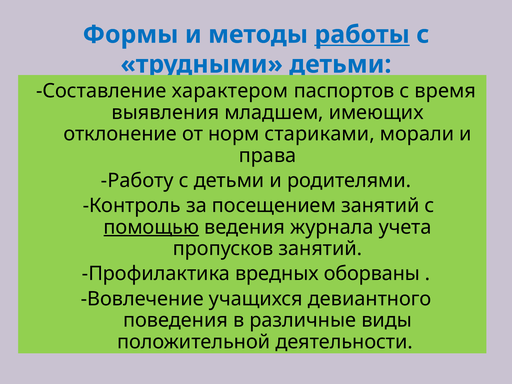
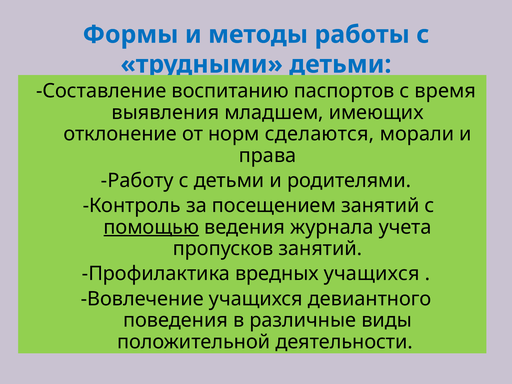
работы underline: present -> none
характером: характером -> воспитанию
стариками: стариками -> сделаются
вредных оборваны: оборваны -> учащихся
